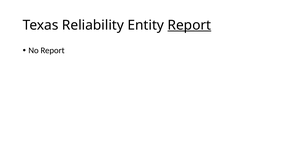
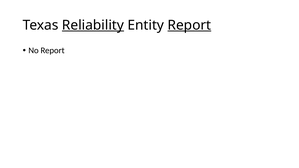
Reliability underline: none -> present
